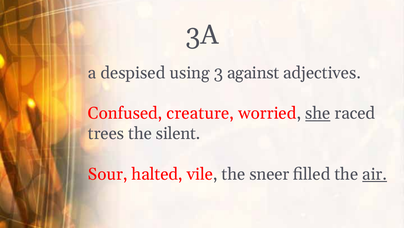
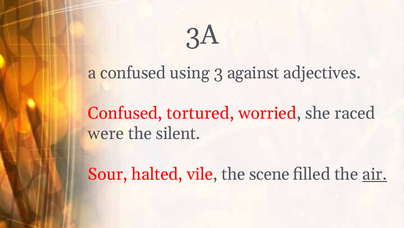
a despised: despised -> confused
creature: creature -> tortured
she underline: present -> none
trees: trees -> were
sneer: sneer -> scene
